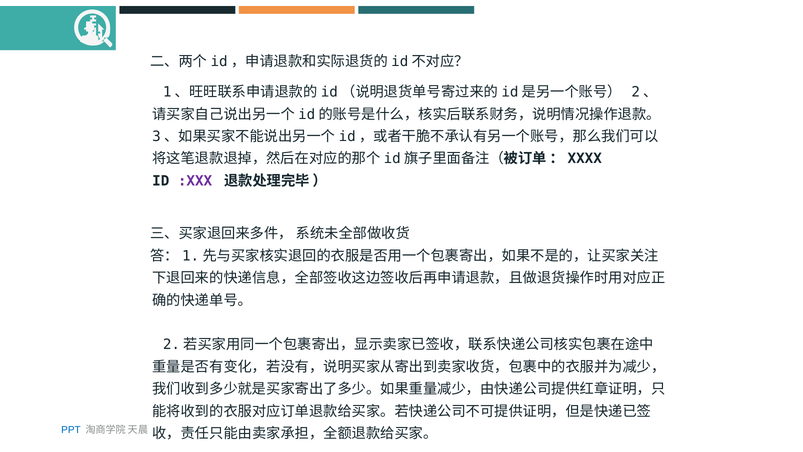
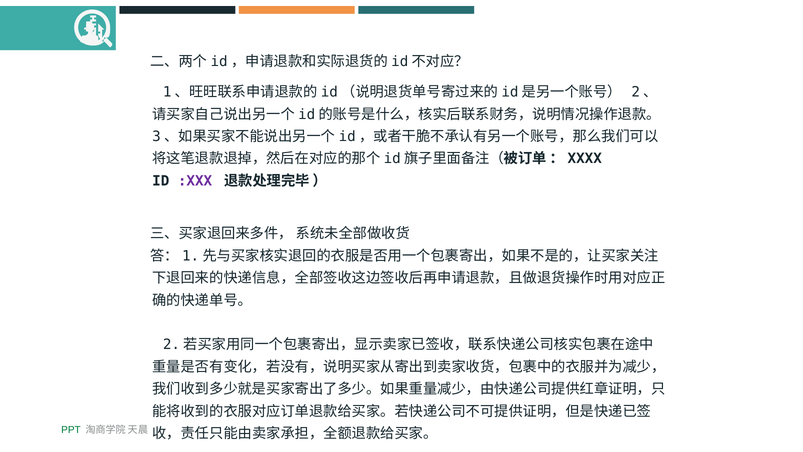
PPT colour: blue -> green
